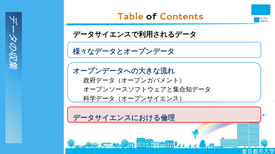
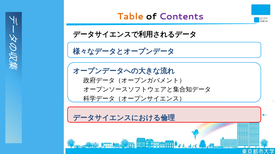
Contents colour: orange -> purple
